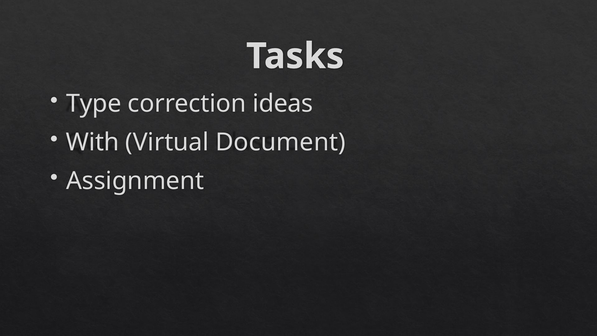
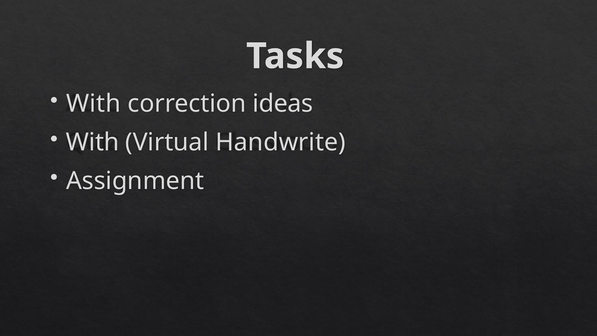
Type at (94, 104): Type -> With
Document: Document -> Handwrite
